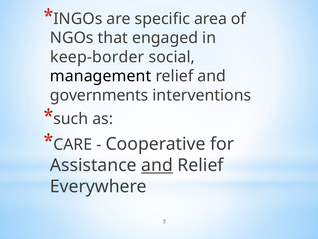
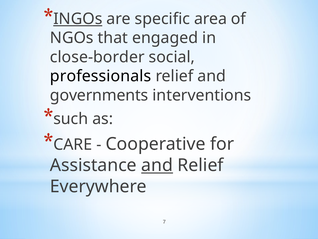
INGOs underline: none -> present
keep-border: keep-border -> close-border
management: management -> professionals
